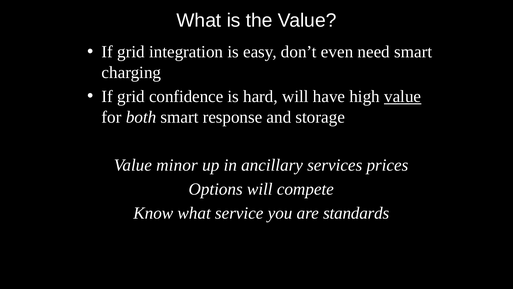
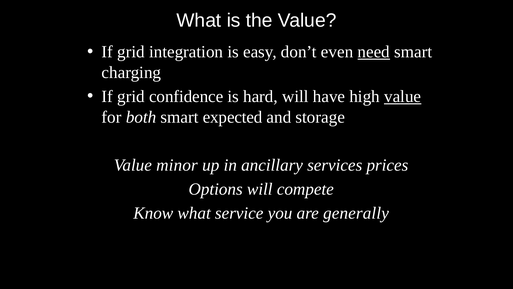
need underline: none -> present
response: response -> expected
standards: standards -> generally
